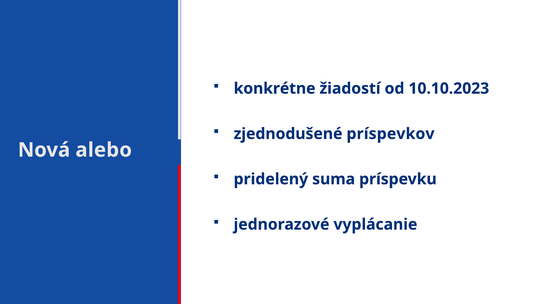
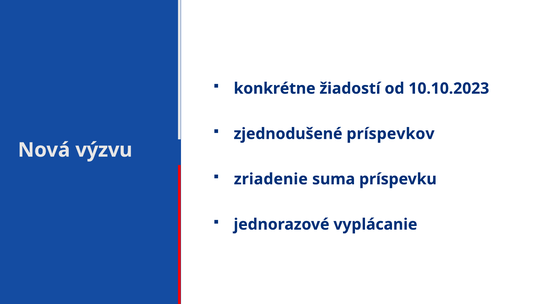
alebo: alebo -> výzvu
pridelený: pridelený -> zriadenie
